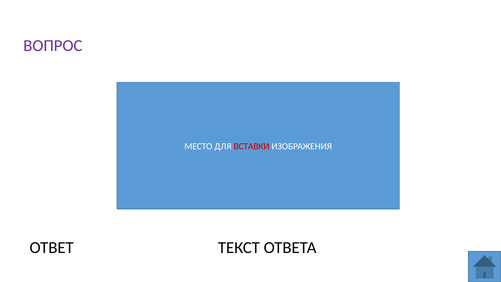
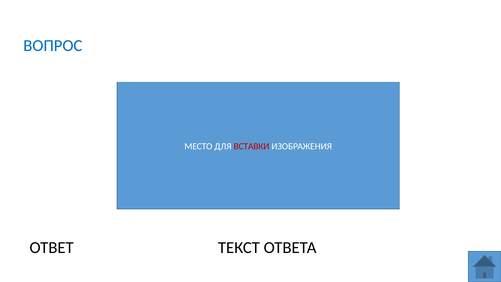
ВОПРОС colour: purple -> blue
